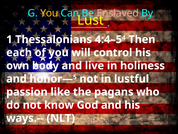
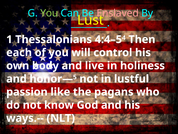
You at (49, 13) colour: yellow -> light green
